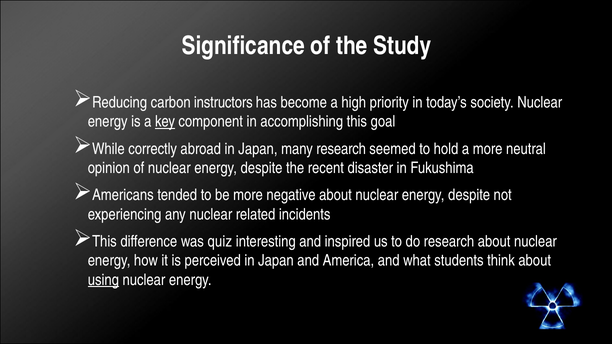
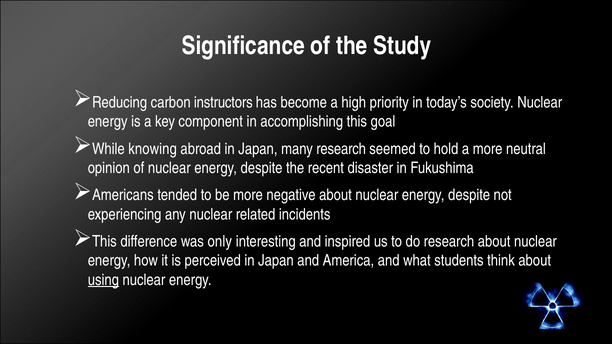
key underline: present -> none
correctly: correctly -> knowing
quiz: quiz -> only
